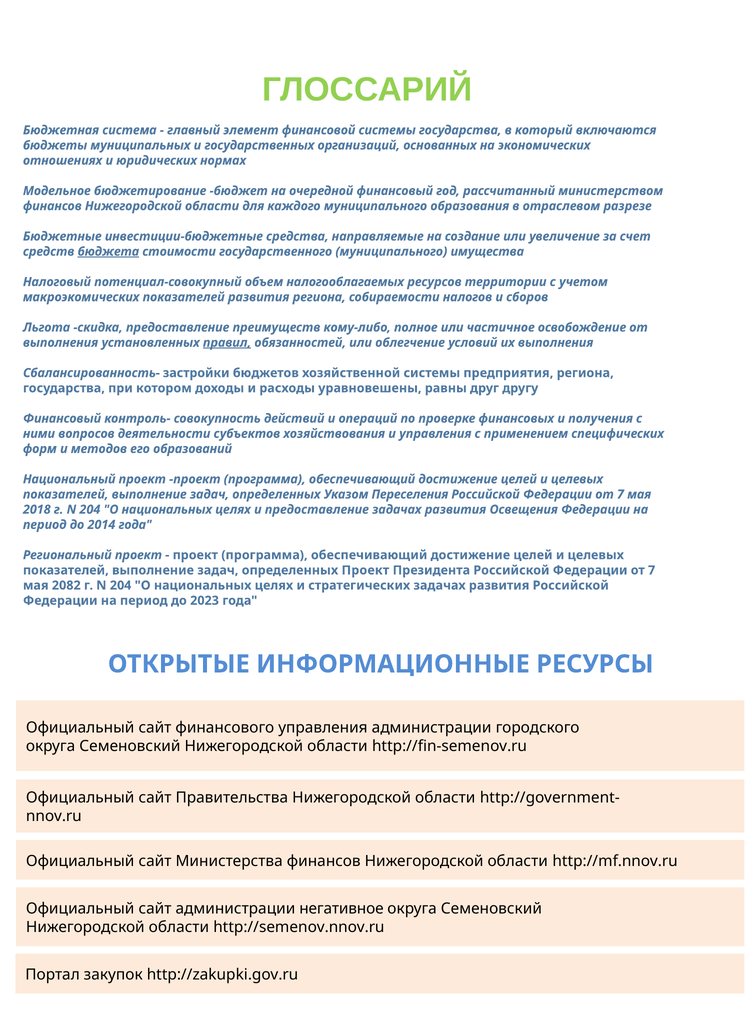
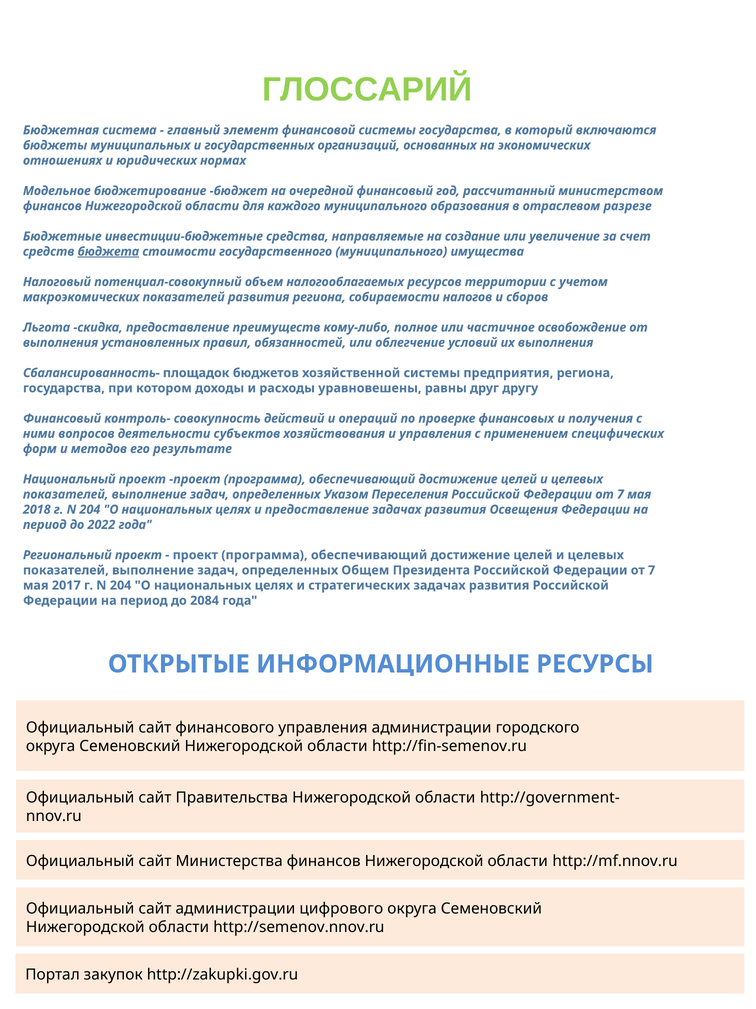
правил underline: present -> none
застройки: застройки -> площадок
образований: образований -> результате
2014: 2014 -> 2022
определенных Проект: Проект -> Общем
2082: 2082 -> 2017
2023: 2023 -> 2084
негативное: негативное -> цифрового
